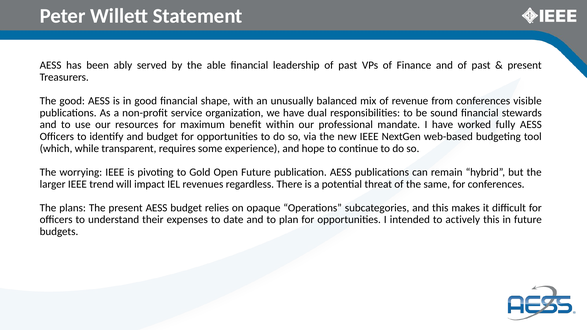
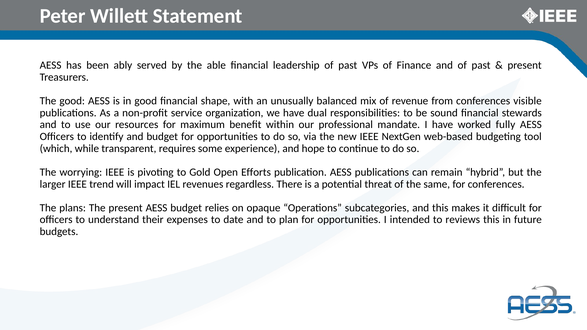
Open Future: Future -> Efforts
actively: actively -> reviews
